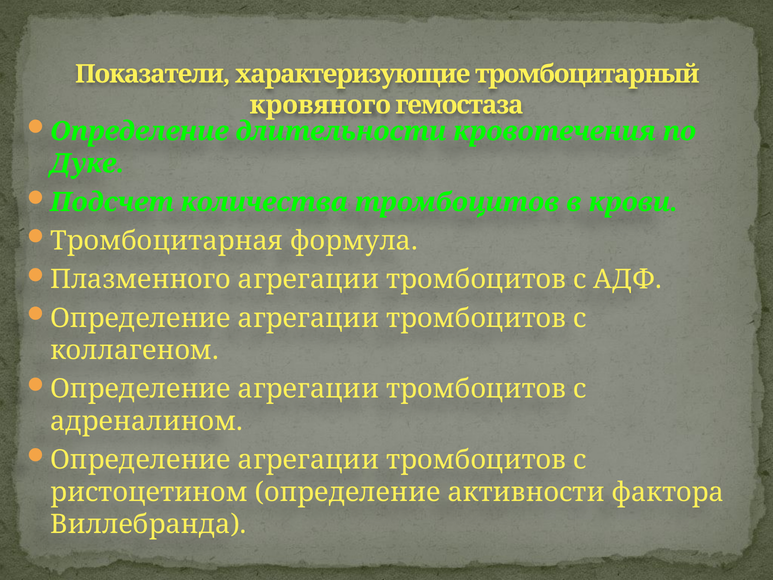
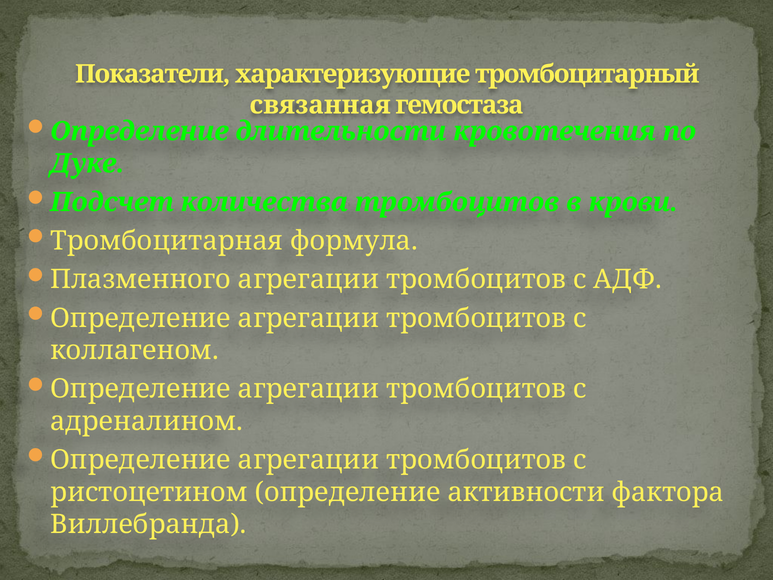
кровяного: кровяного -> связанная
